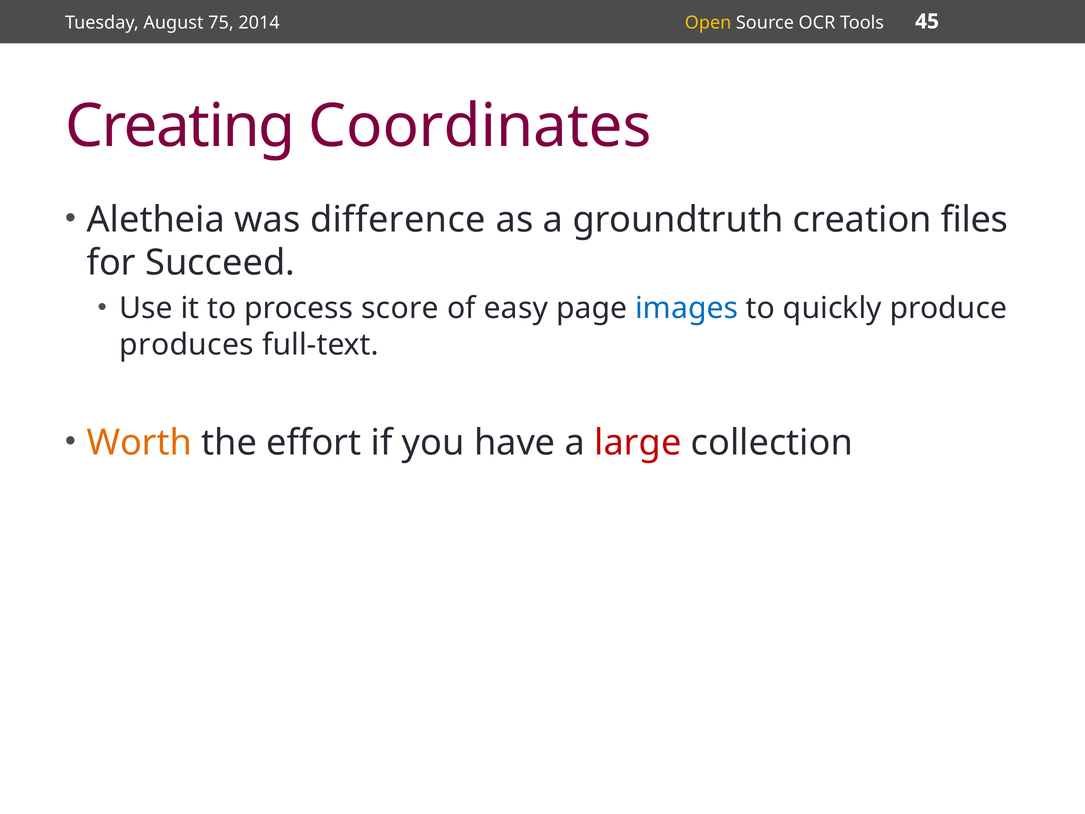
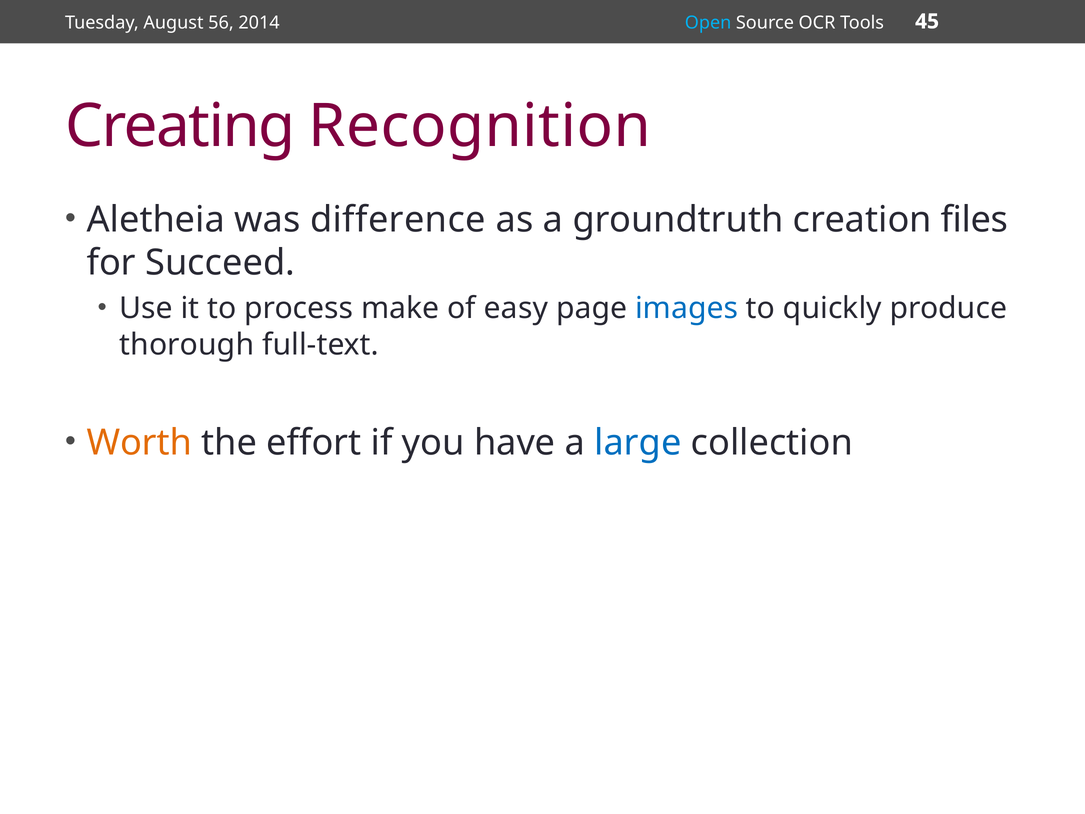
75: 75 -> 56
Open colour: yellow -> light blue
Coordinates: Coordinates -> Recognition
score: score -> make
produces: produces -> thorough
large colour: red -> blue
